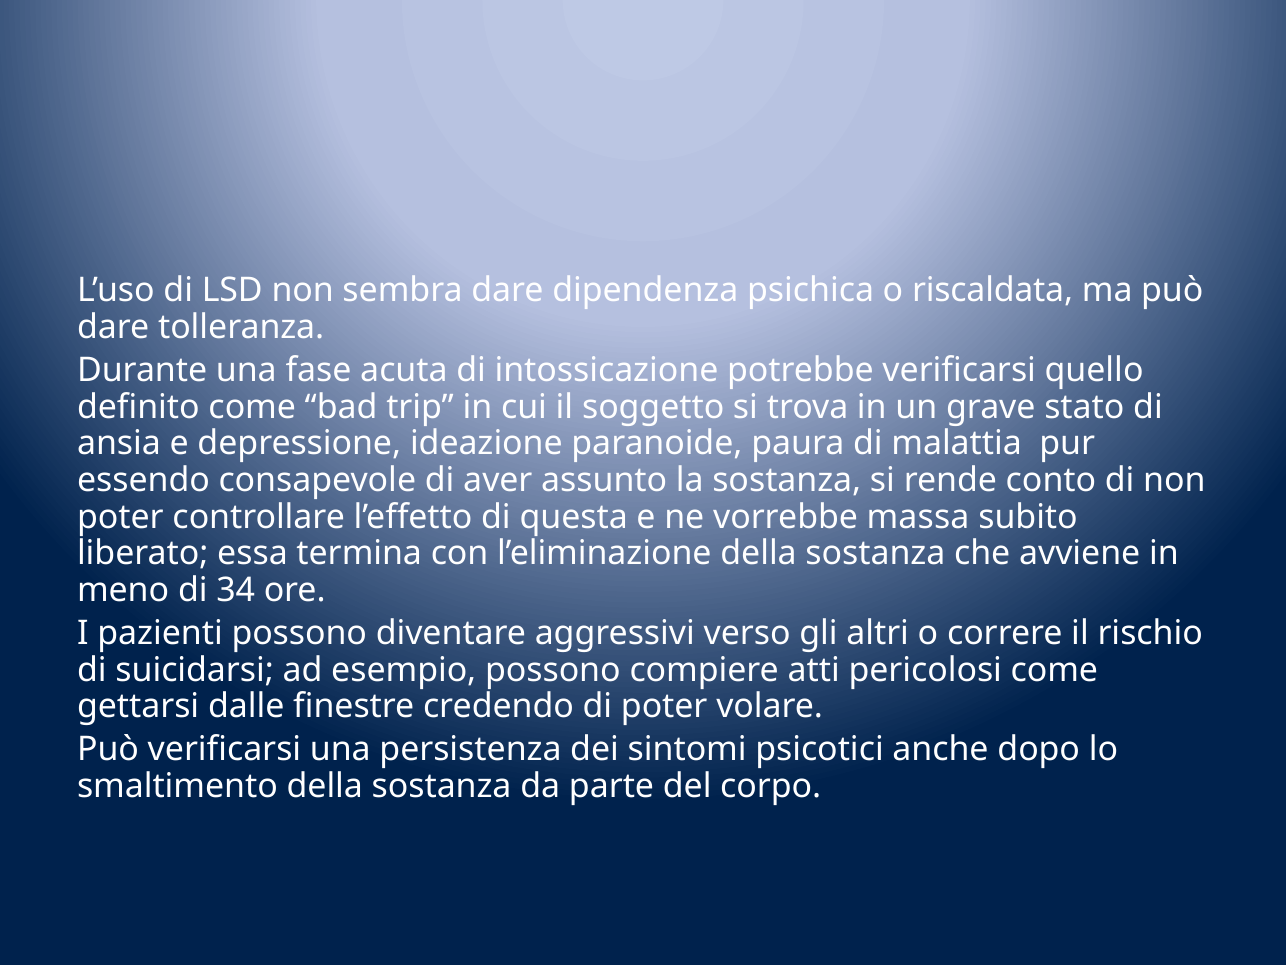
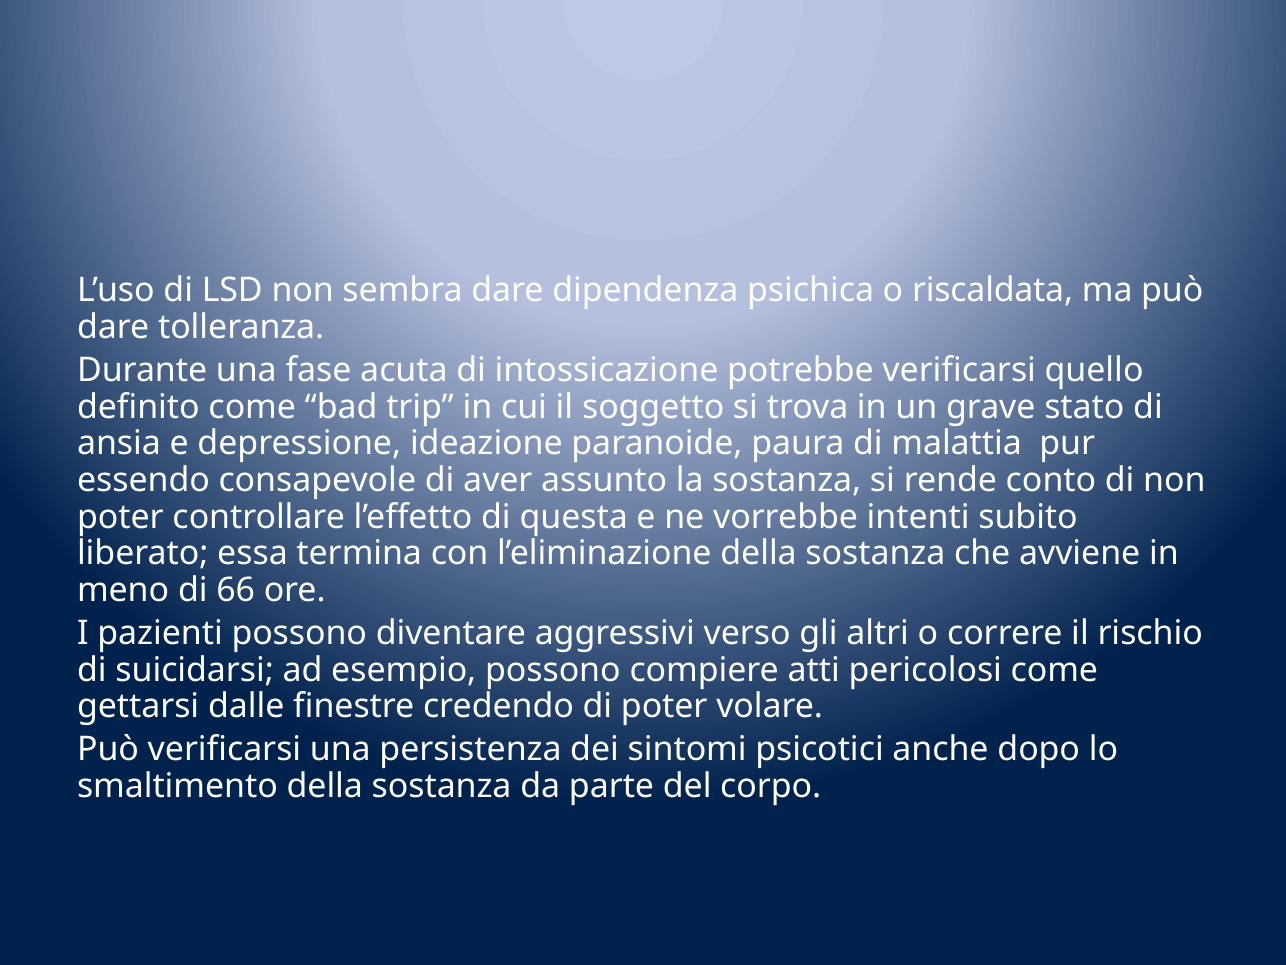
massa: massa -> intenti
34: 34 -> 66
